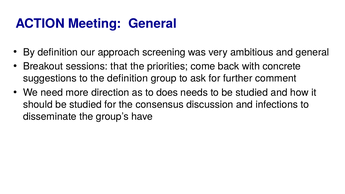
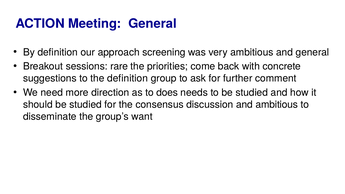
that: that -> rare
and infections: infections -> ambitious
have: have -> want
